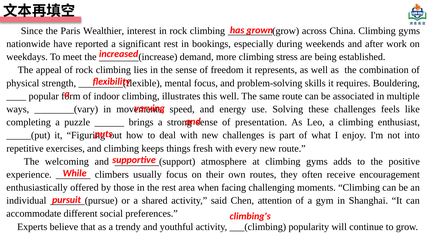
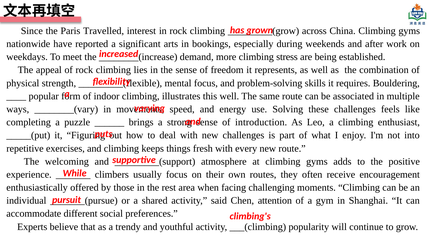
Wealthier: Wealthier -> Travelled
significant rest: rest -> arts
presentation: presentation -> introduction
